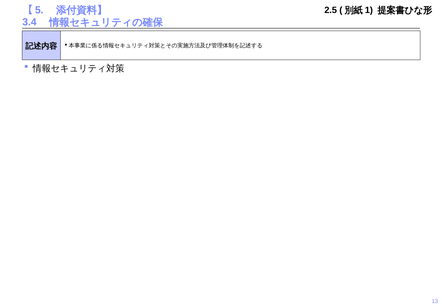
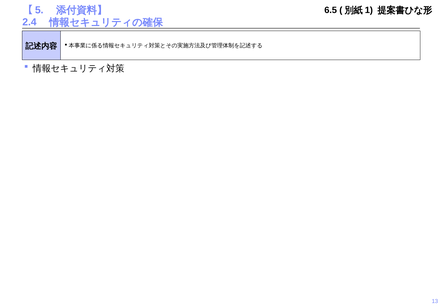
2.5: 2.5 -> 6.5
3.4: 3.4 -> 2.4
